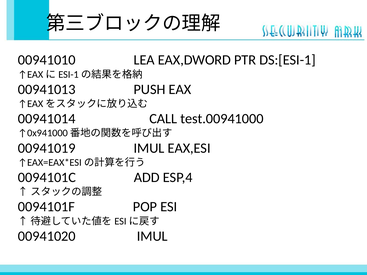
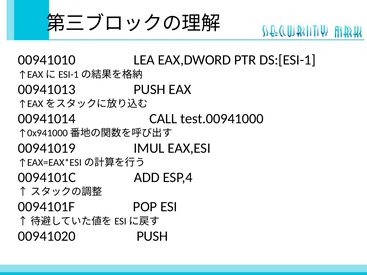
00941020 IMUL: IMUL -> PUSH
